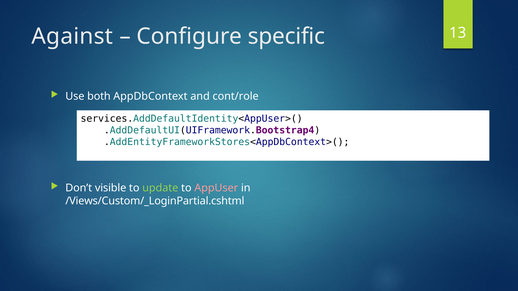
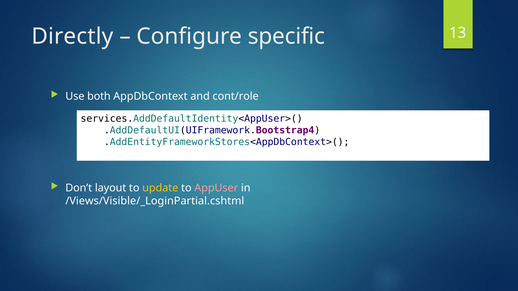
Against: Against -> Directly
visible: visible -> layout
update colour: light green -> yellow
/Views/Custom/_LoginPartial.cshtml: /Views/Custom/_LoginPartial.cshtml -> /Views/Visible/_LoginPartial.cshtml
